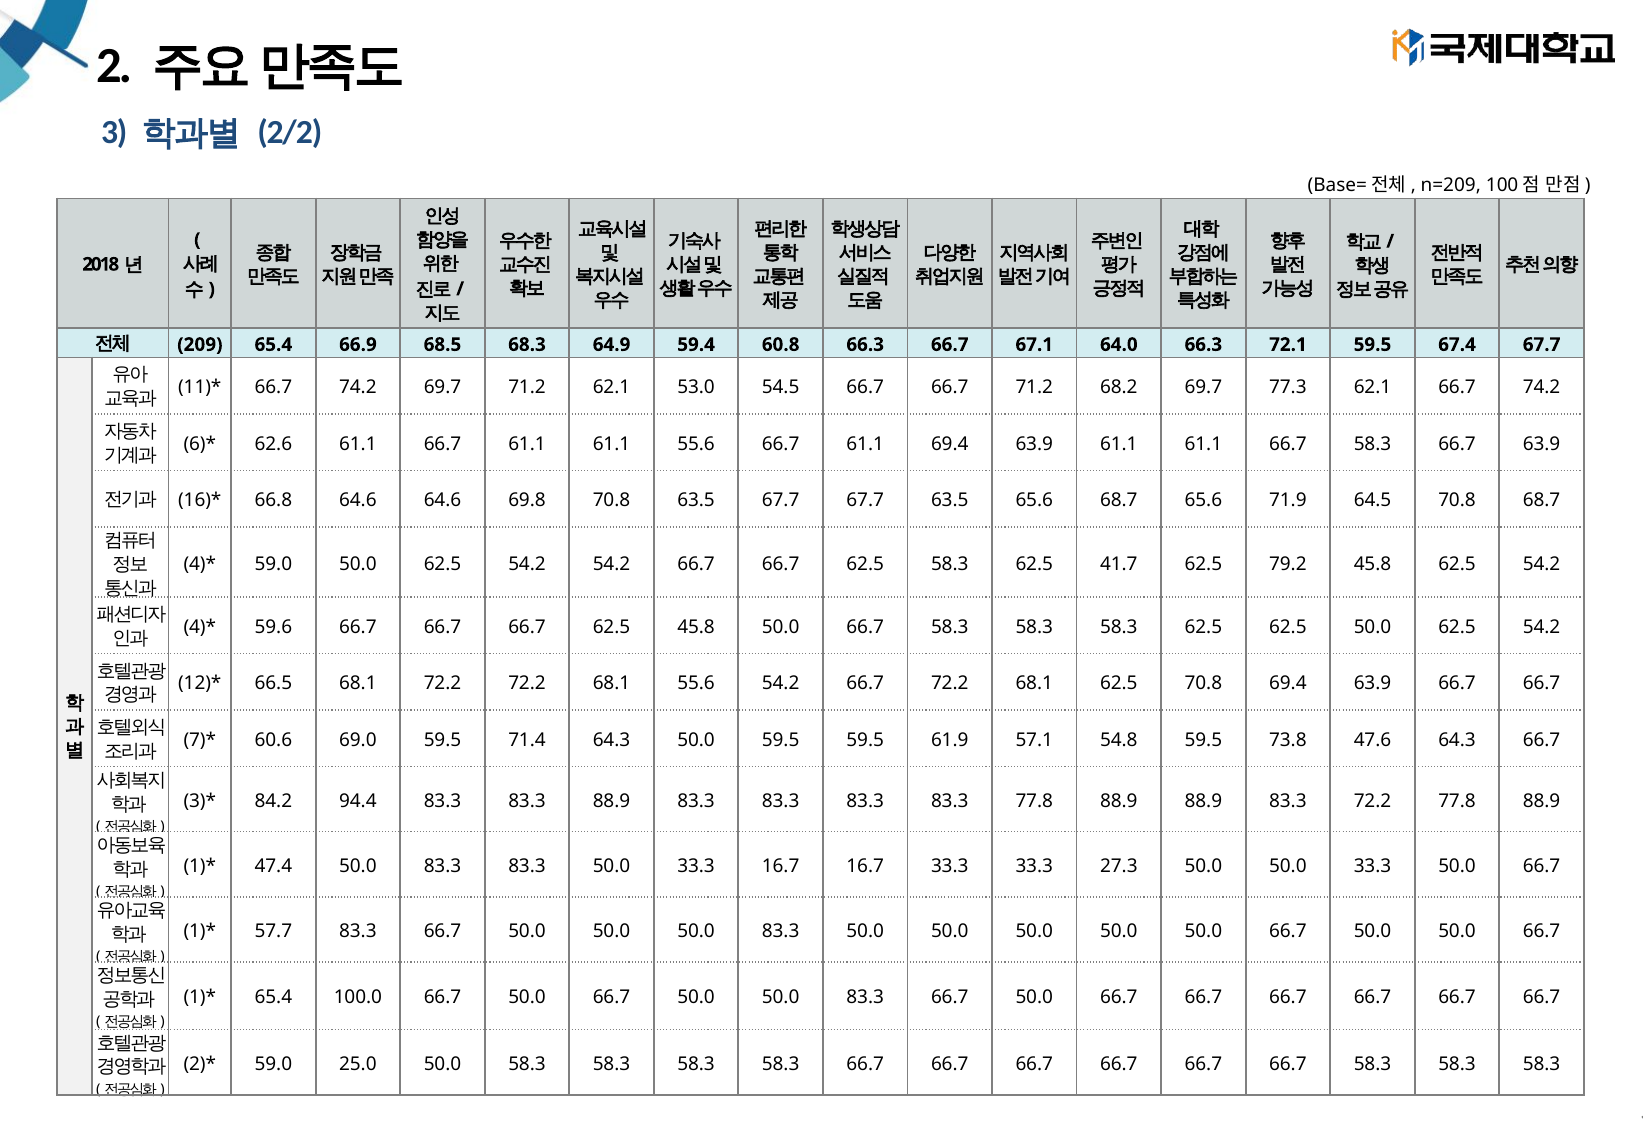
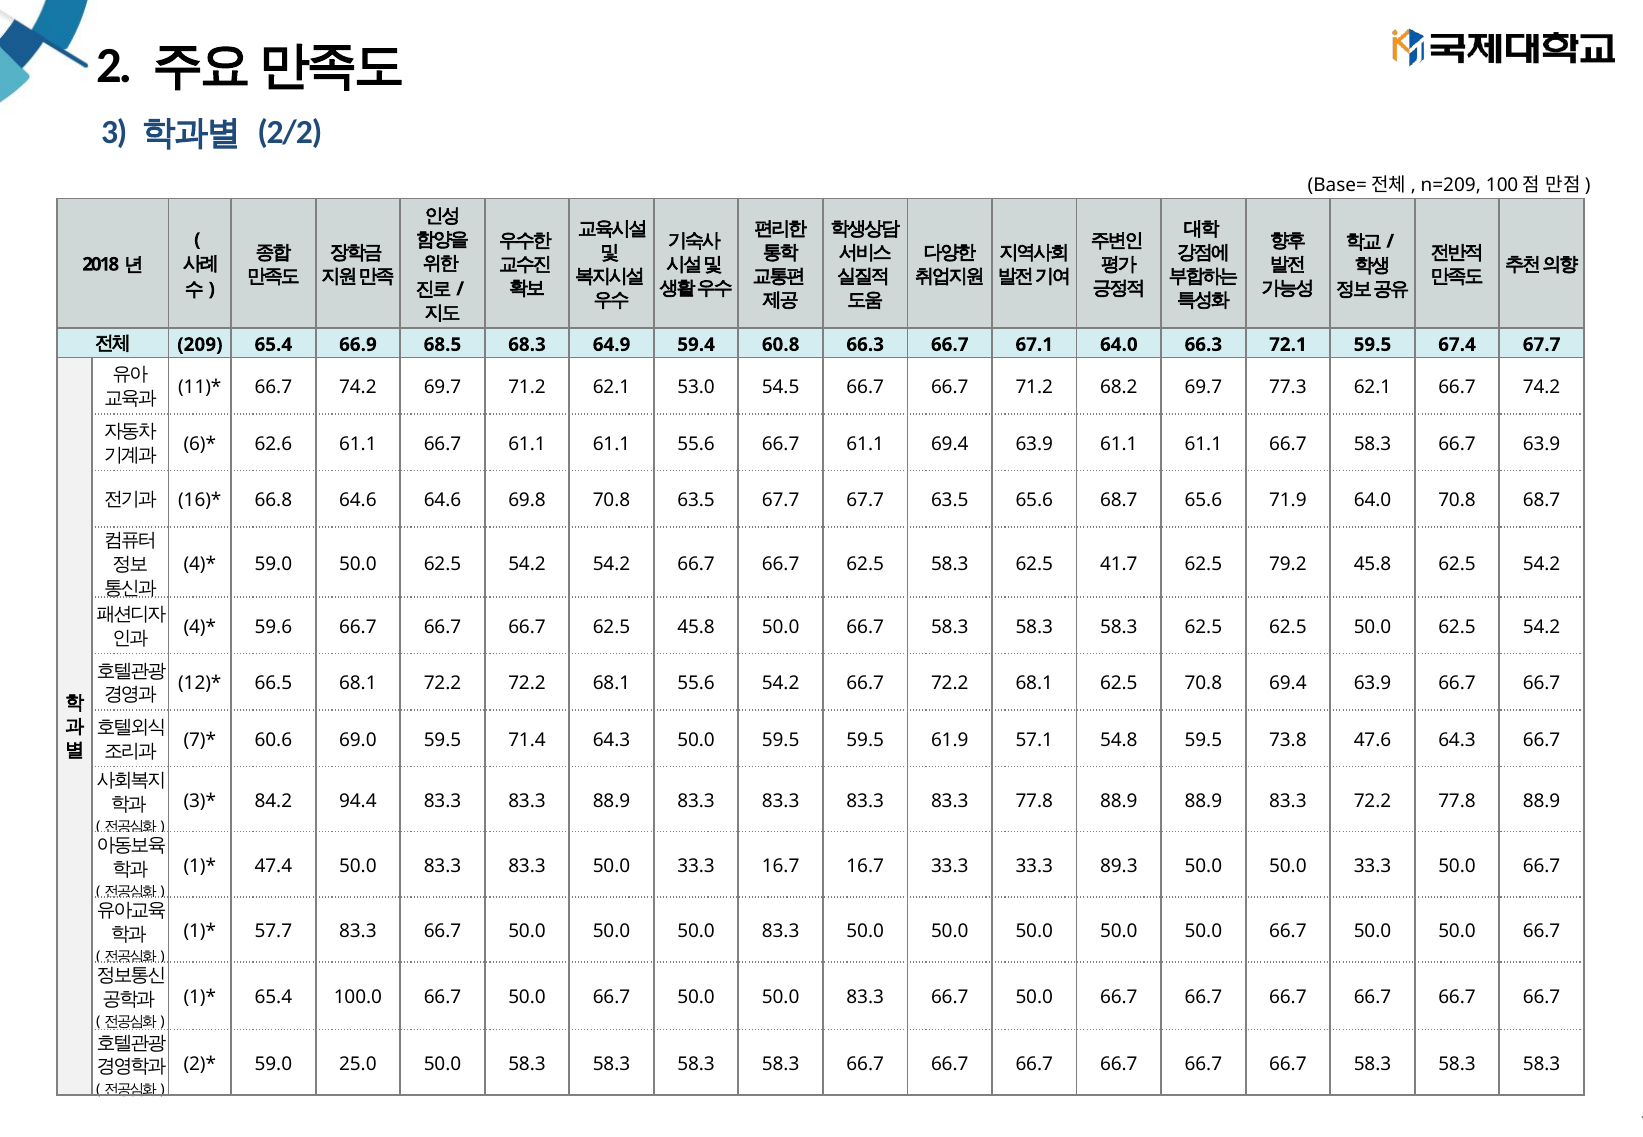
71.9 64.5: 64.5 -> 64.0
27.3: 27.3 -> 89.3
